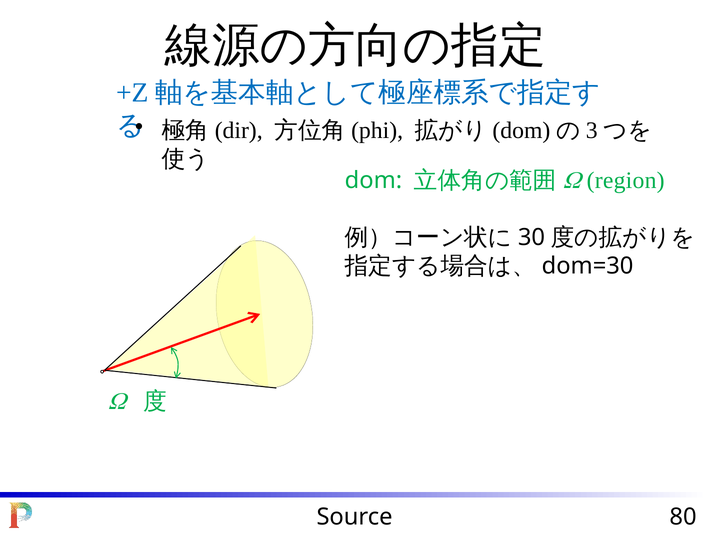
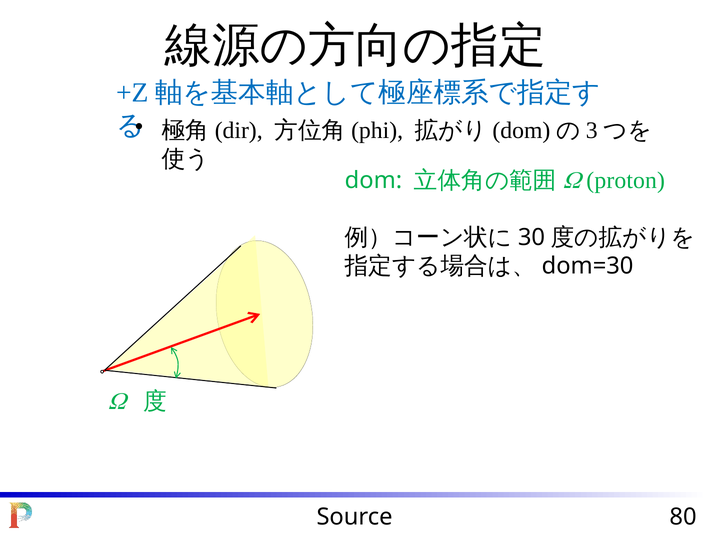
region: region -> proton
